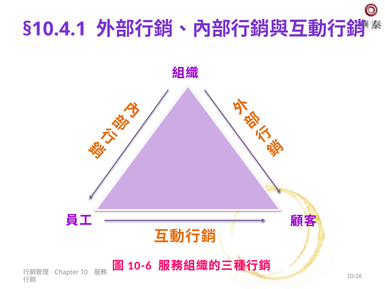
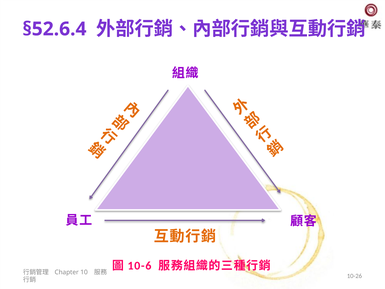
§10.4.1: §10.4.1 -> §52.6.4
